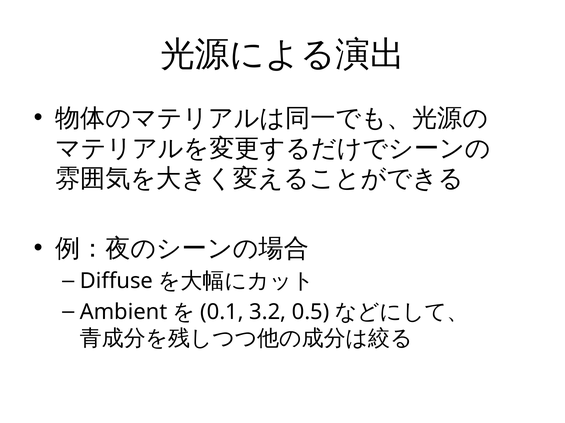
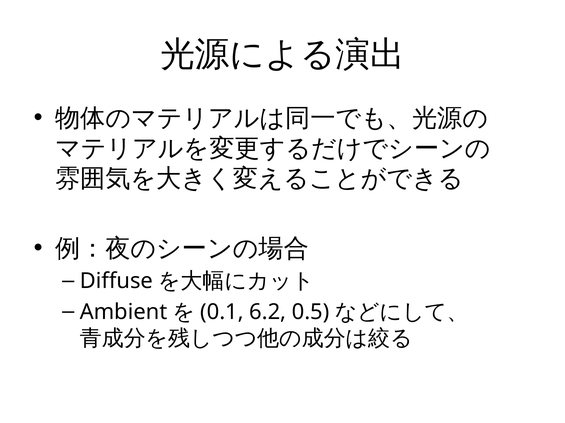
3.2: 3.2 -> 6.2
